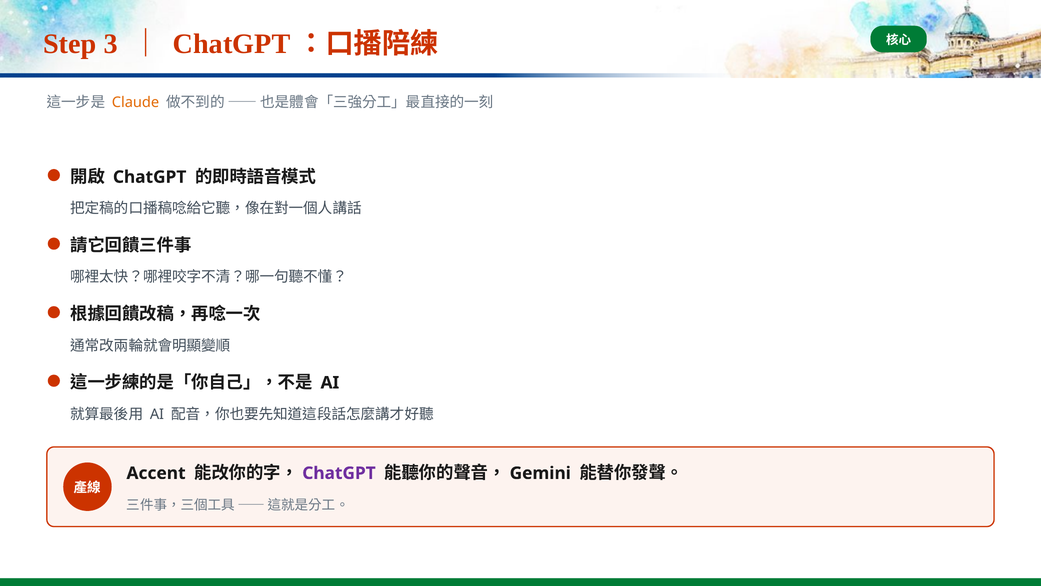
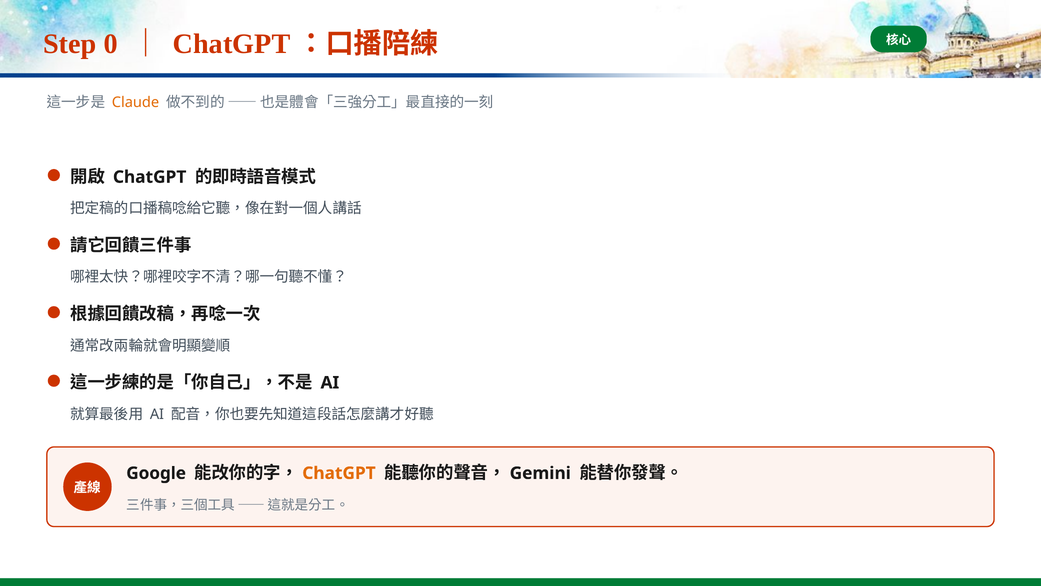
3: 3 -> 0
Accent: Accent -> Google
ChatGPT at (339, 473) colour: purple -> orange
